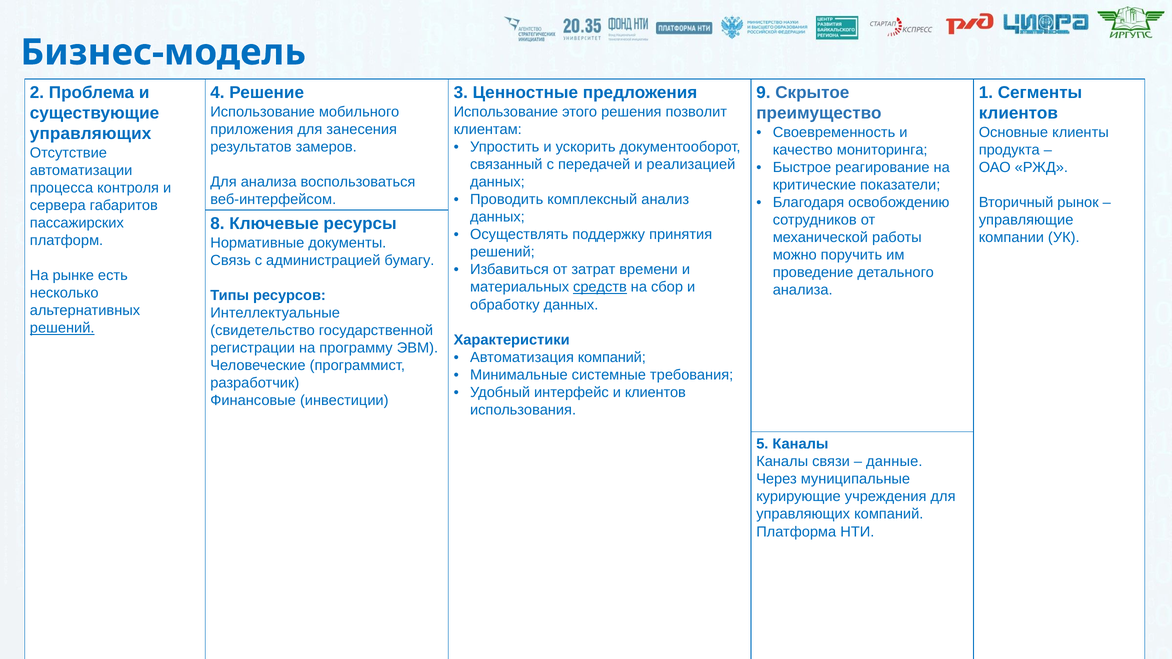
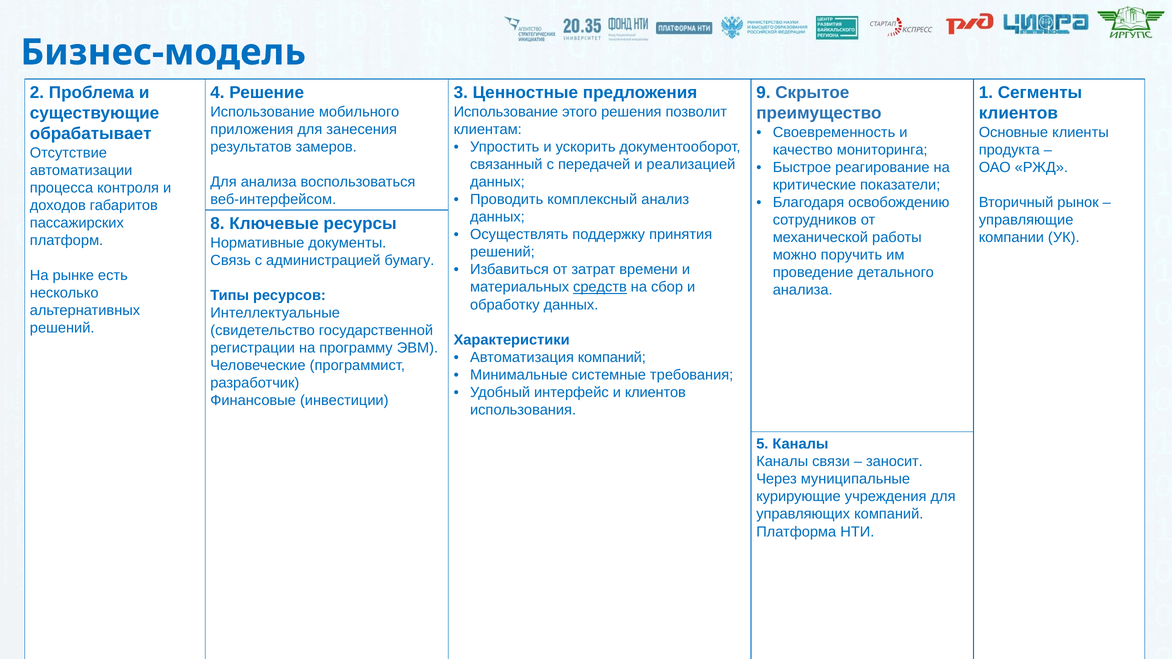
управляющих at (91, 134): управляющих -> обрабатывает
сервера at (58, 205): сервера -> доходов
решений at (62, 328) underline: present -> none
данные: данные -> заносит
